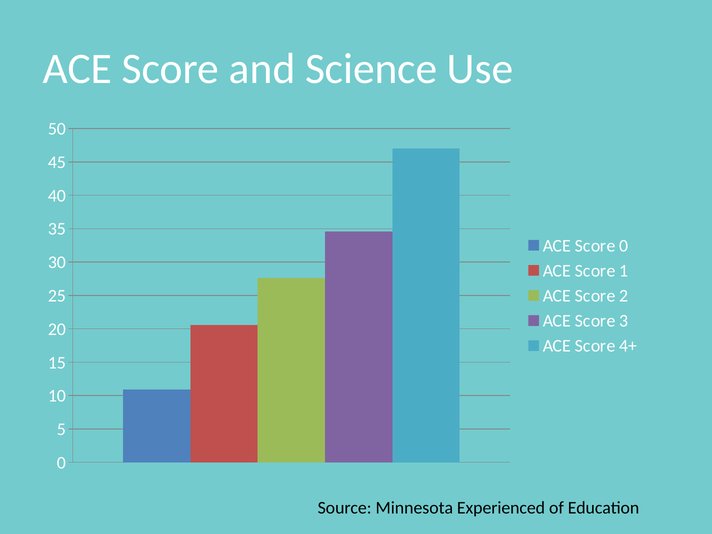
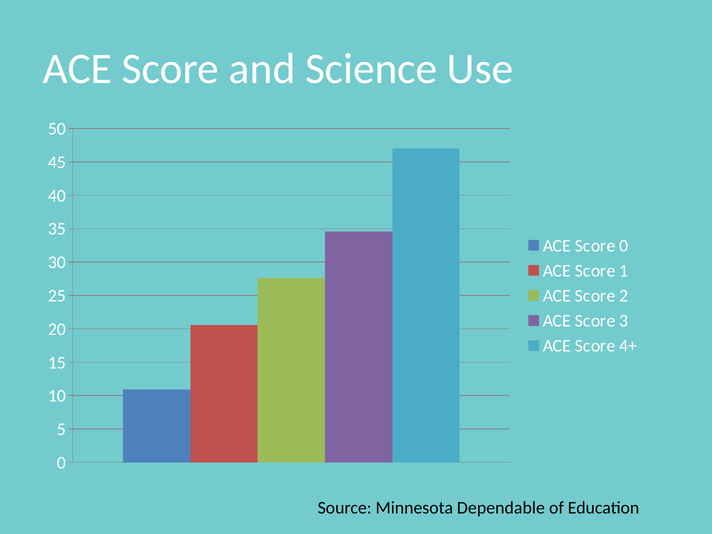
Experienced: Experienced -> Dependable
